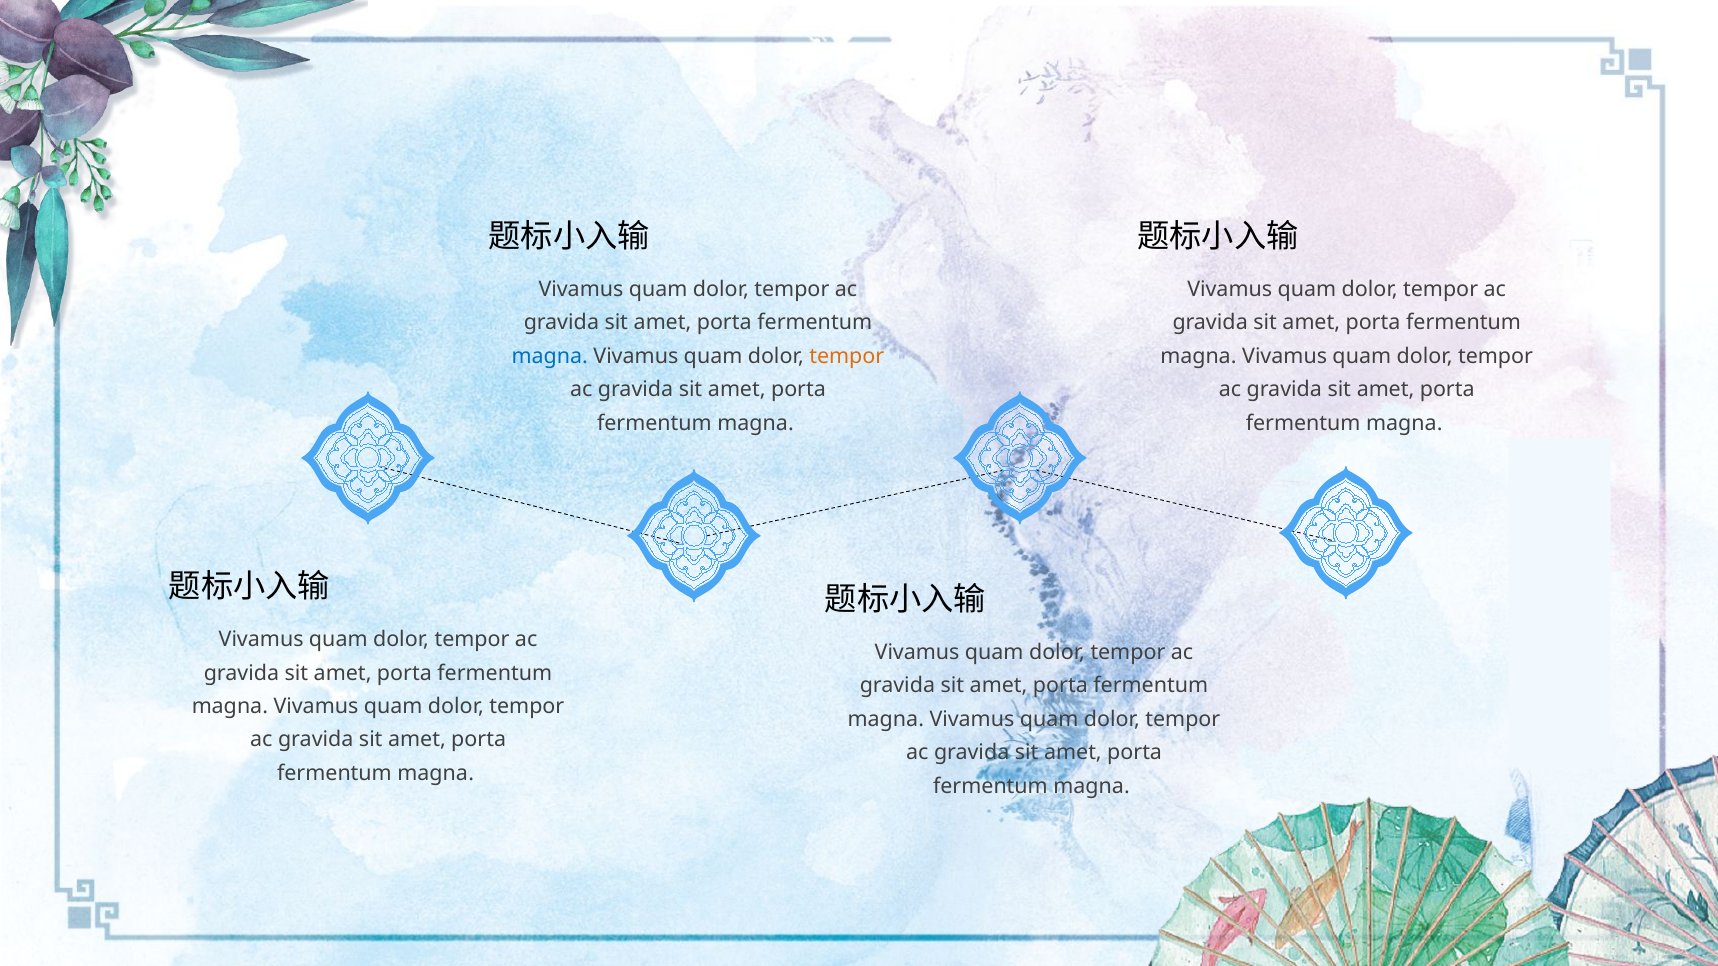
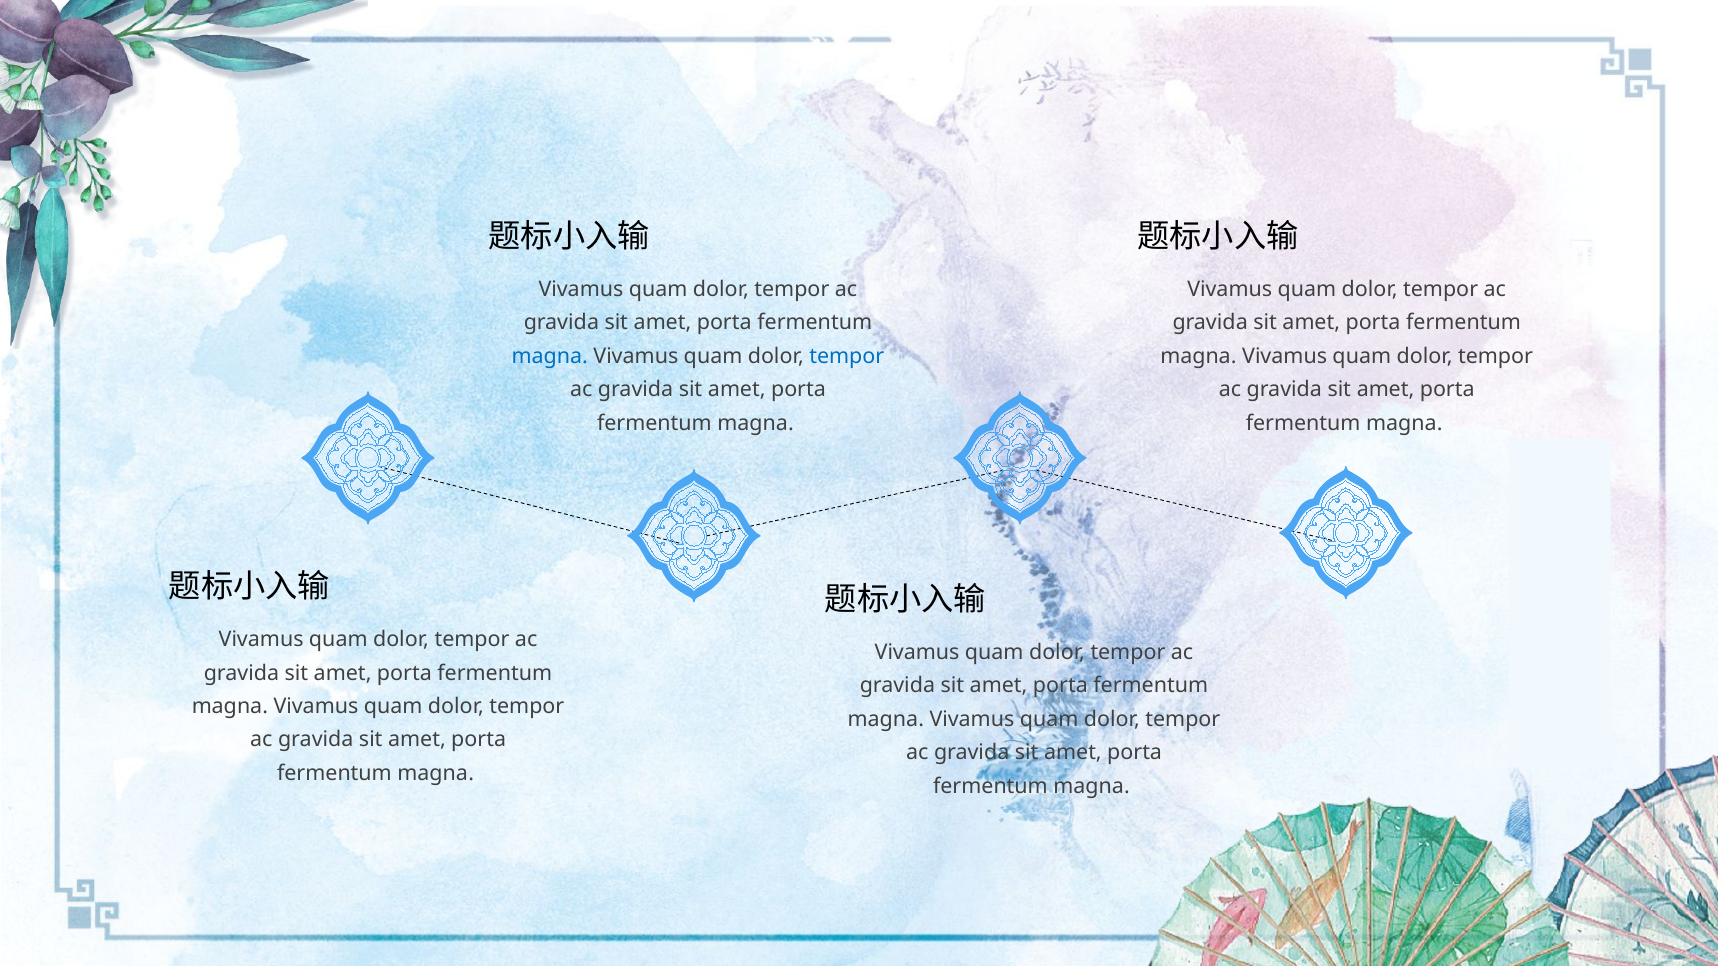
tempor at (847, 356) colour: orange -> blue
